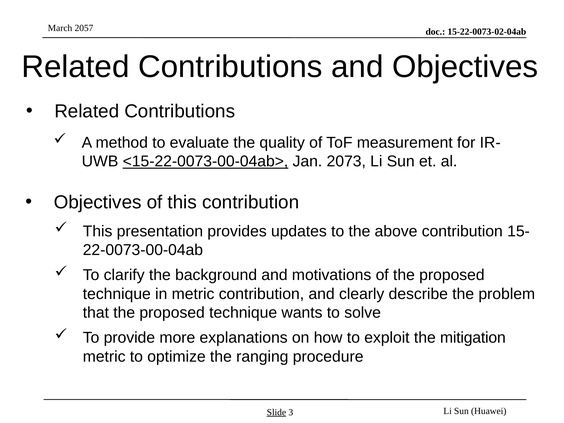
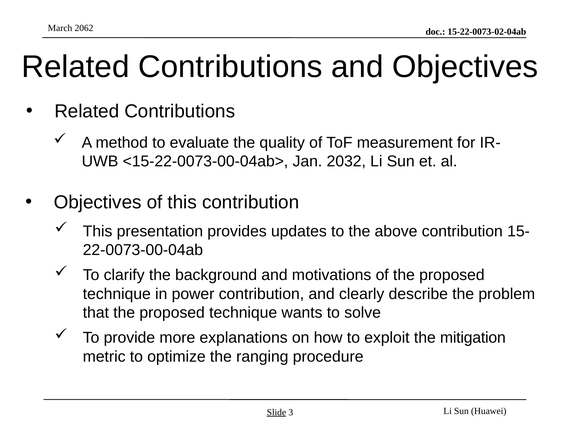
2057: 2057 -> 2062
<15-22-0073-00-04ab> underline: present -> none
2073: 2073 -> 2032
in metric: metric -> power
